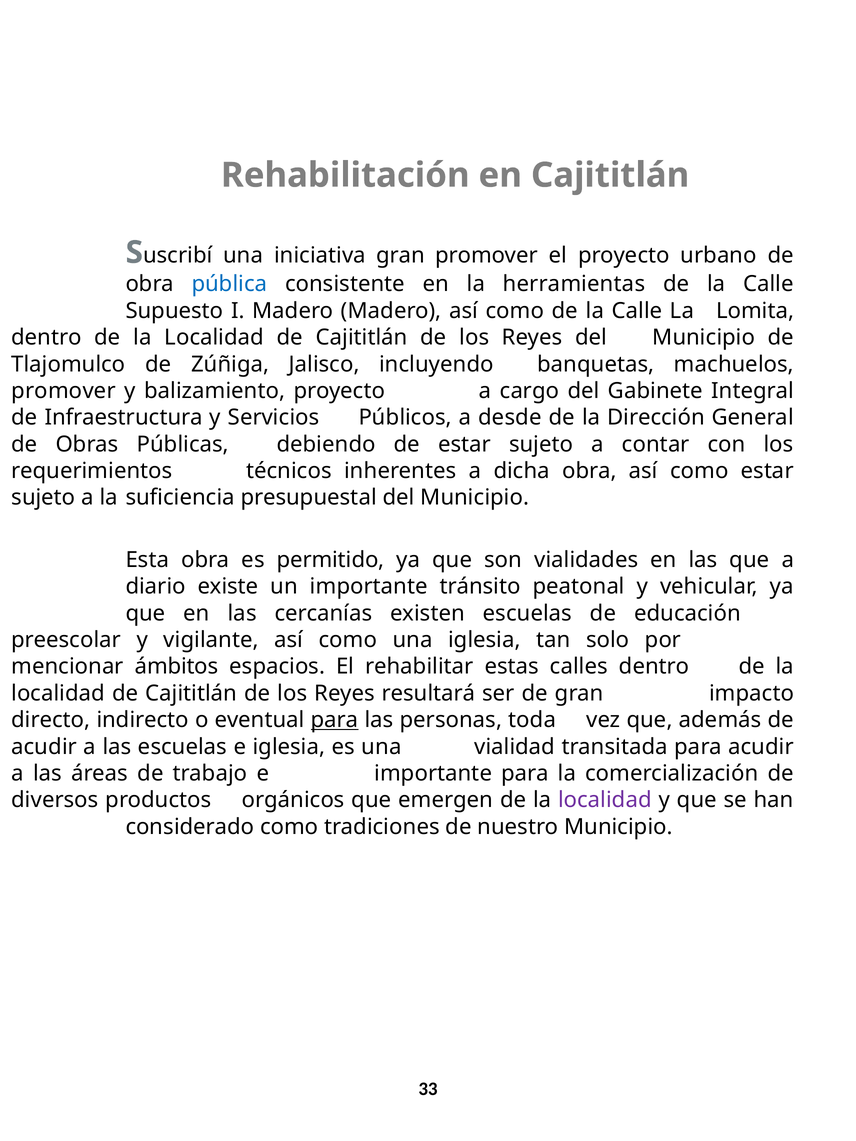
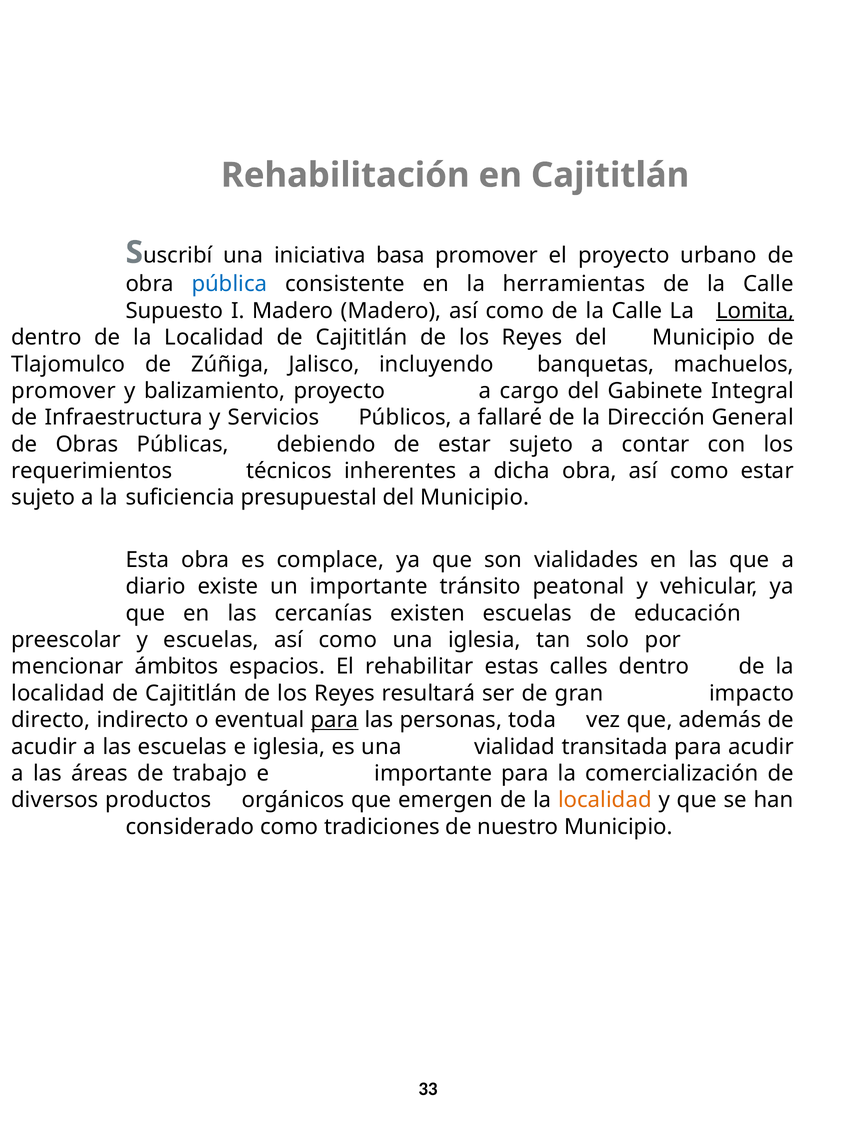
iniciativa gran: gran -> basa
Lomita underline: none -> present
desde: desde -> fallaré
permitido: permitido -> complace
y vigilante: vigilante -> escuelas
localidad at (605, 800) colour: purple -> orange
